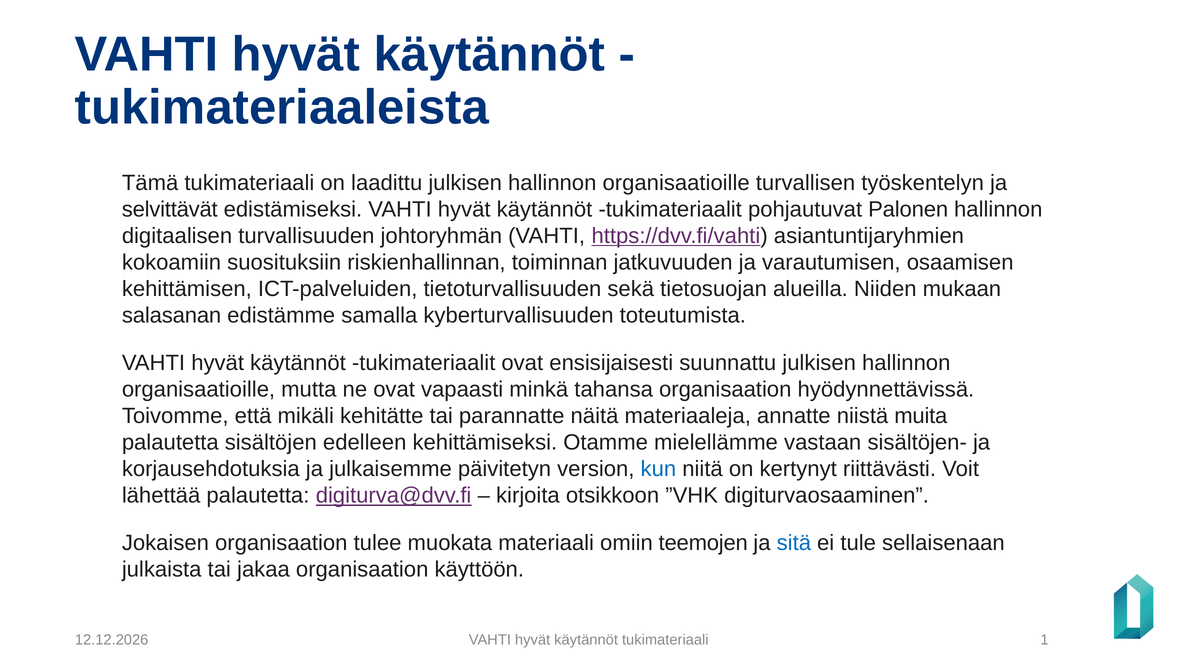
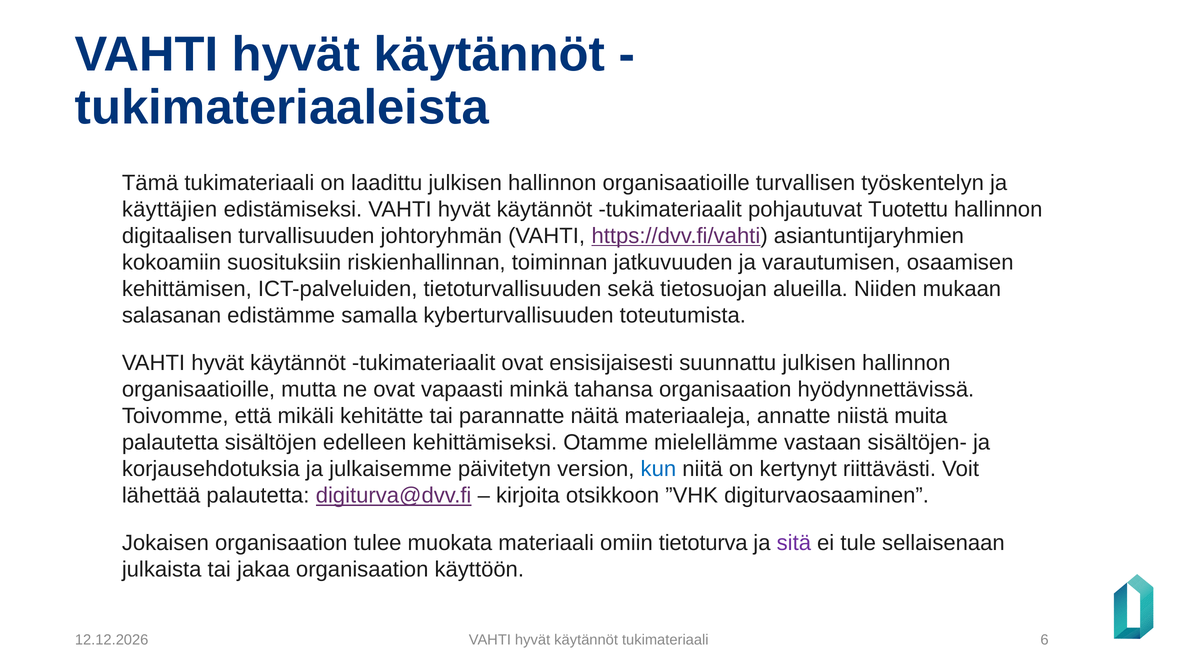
selvittävät: selvittävät -> käyttäjien
Palonen: Palonen -> Tuotettu
teemojen: teemojen -> tietoturva
sitä colour: blue -> purple
1: 1 -> 6
